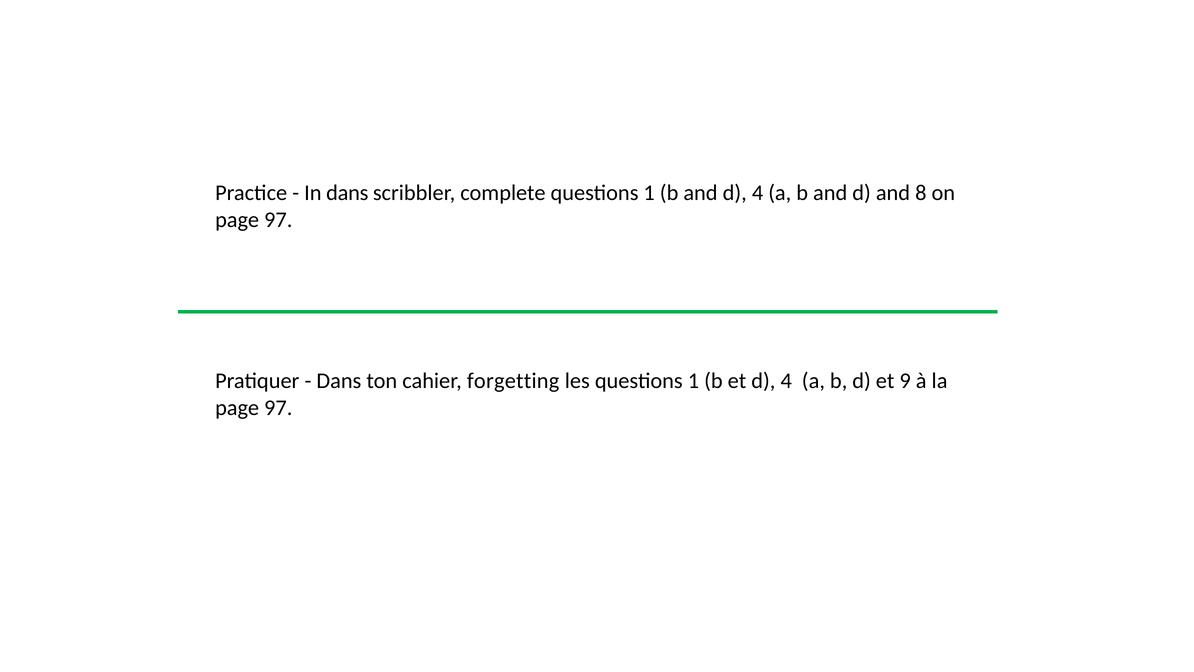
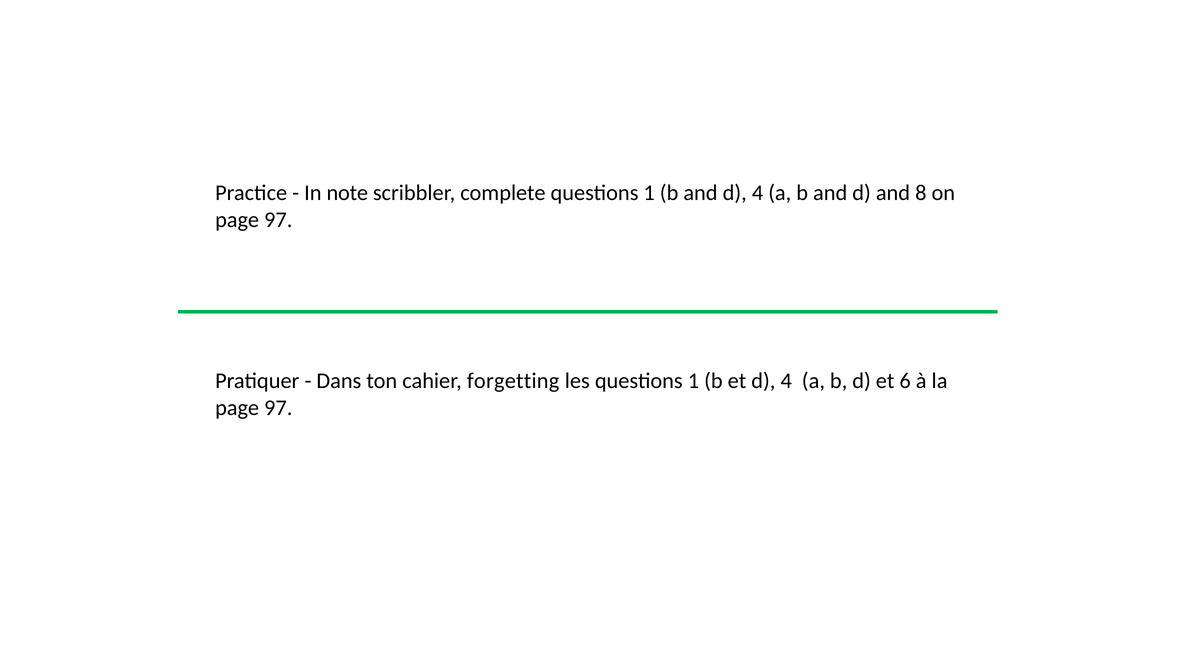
In dans: dans -> note
9: 9 -> 6
